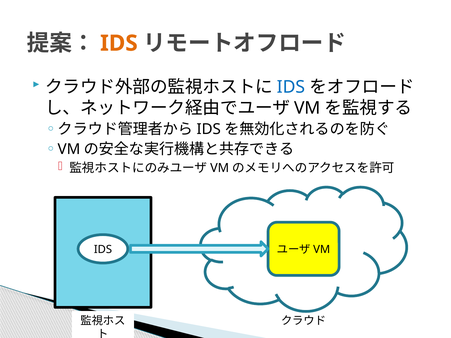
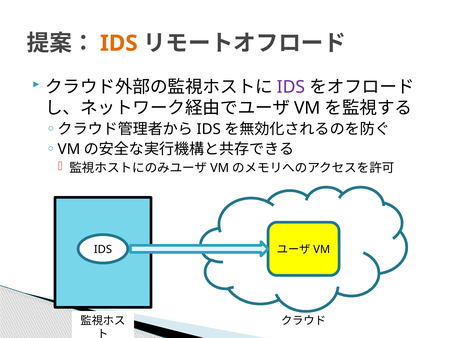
IDS at (291, 87) colour: blue -> purple
